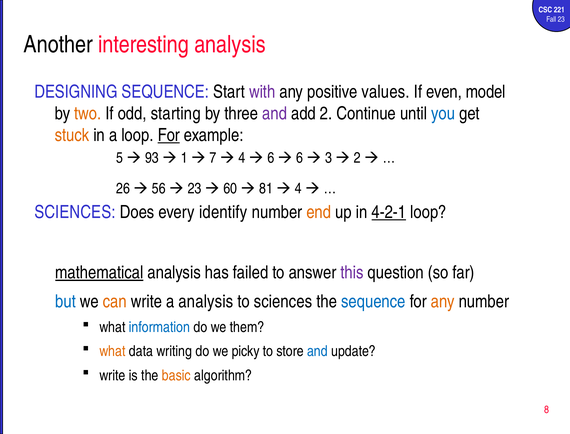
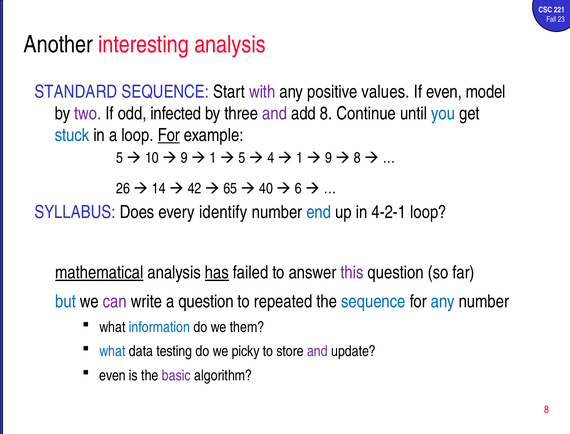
DESIGNING: DESIGNING -> STANDARD
two colour: orange -> purple
starting: starting -> infected
add 2: 2 -> 8
stuck colour: orange -> blue
93: 93 -> 10
1 at (184, 158): 1 -> 9
7 at (213, 158): 7 -> 1
4 at (242, 158): 4 -> 5
6 at (271, 158): 6 -> 4
6 at (300, 158): 6 -> 1
3 at (329, 158): 3 -> 9
2 at (357, 158): 2 -> 8
56: 56 -> 14
23 at (195, 189): 23 -> 42
60: 60 -> 65
81: 81 -> 40
4 at (298, 189): 4 -> 6
SCIENCES at (75, 212): SCIENCES -> SYLLABUS
end colour: orange -> blue
4-2-1 underline: present -> none
has underline: none -> present
can colour: orange -> purple
a analysis: analysis -> question
to sciences: sciences -> repeated
any at (443, 302) colour: orange -> blue
what at (112, 352) colour: orange -> blue
writing: writing -> testing
and at (317, 352) colour: blue -> purple
write at (112, 376): write -> even
basic colour: orange -> purple
